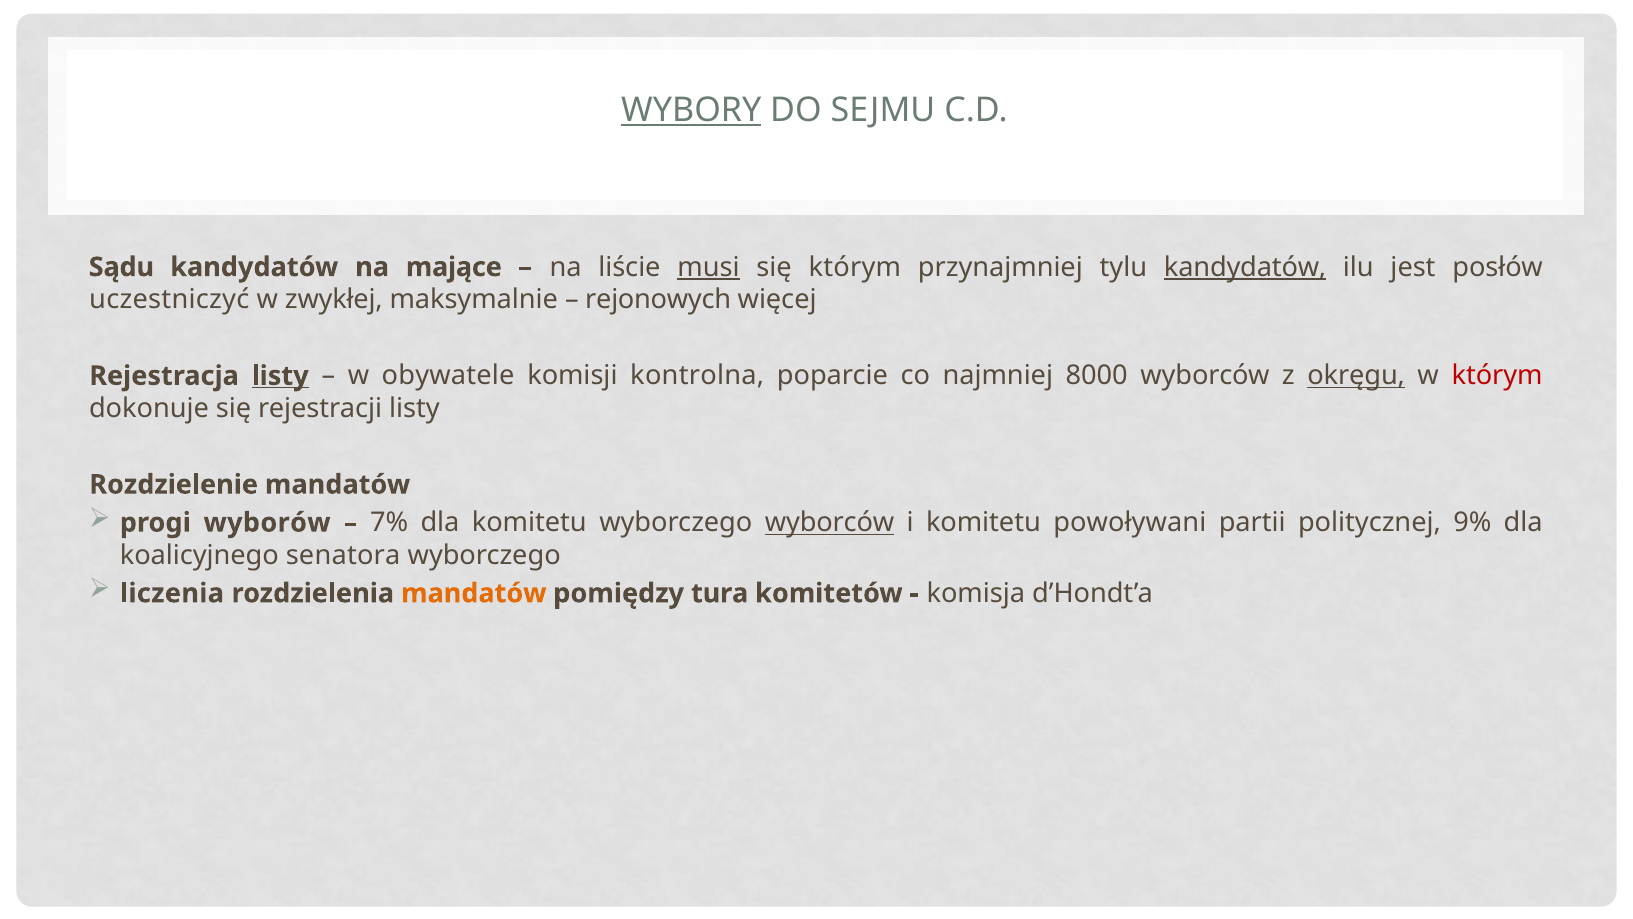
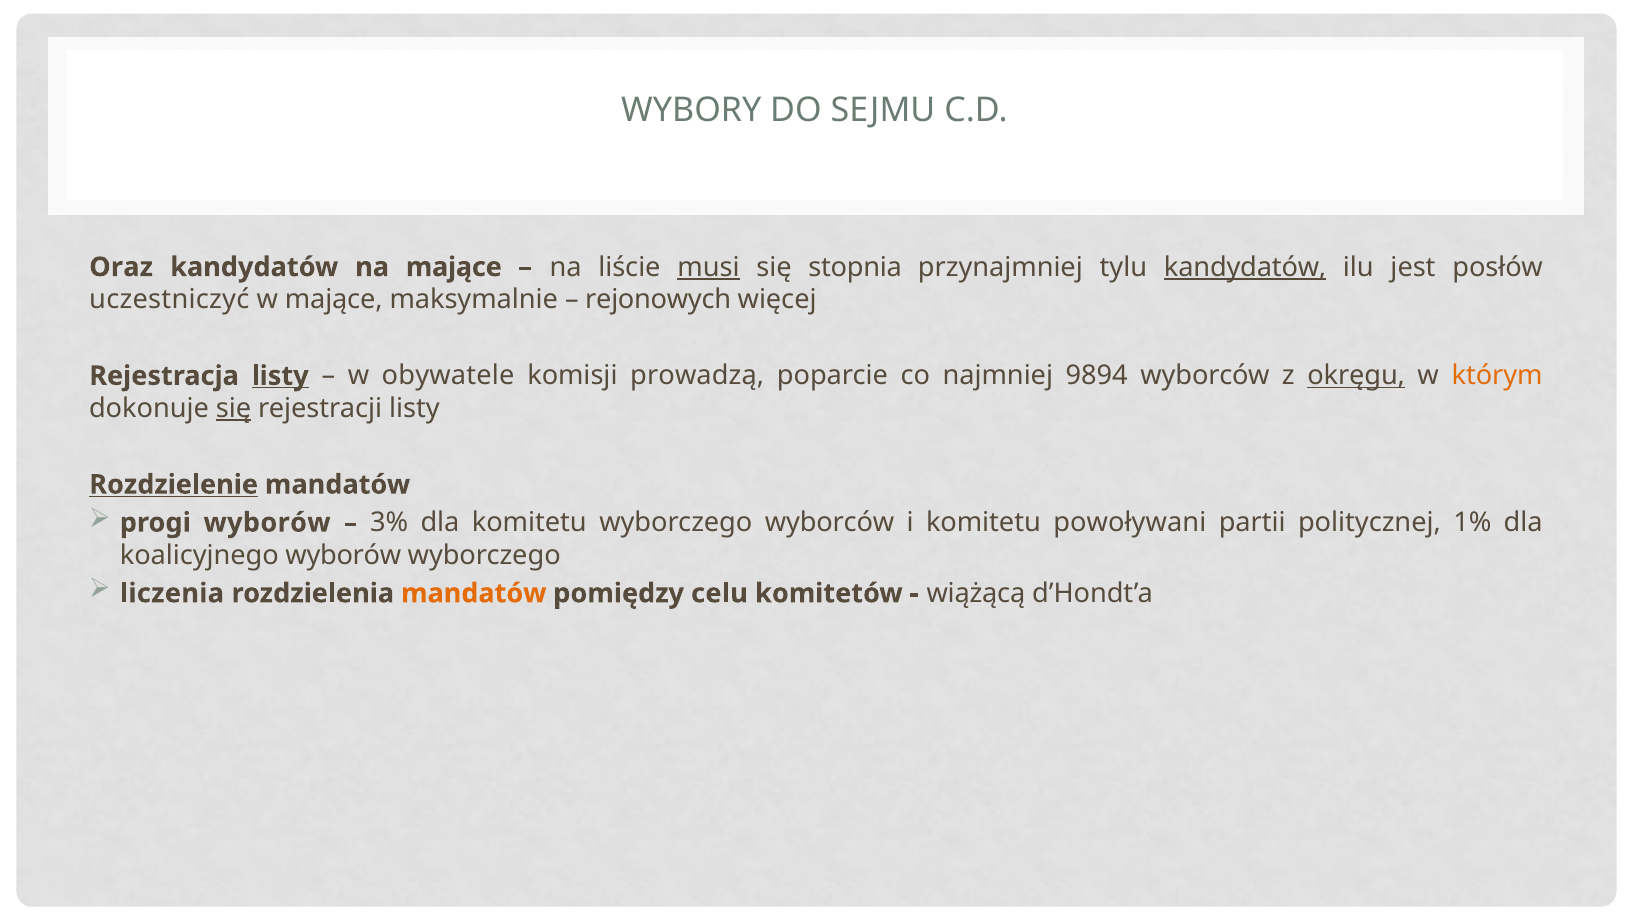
WYBORY underline: present -> none
Sądu: Sądu -> Oraz
się którym: którym -> stopnia
w zwykłej: zwykłej -> mające
kontrolna: kontrolna -> prowadzą
8000: 8000 -> 9894
którym at (1497, 376) colour: red -> orange
się at (234, 408) underline: none -> present
Rozdzielenie underline: none -> present
7%: 7% -> 3%
wyborców at (830, 522) underline: present -> none
9%: 9% -> 1%
koalicyjnego senatora: senatora -> wyborów
tura: tura -> celu
komisja: komisja -> wiążącą
